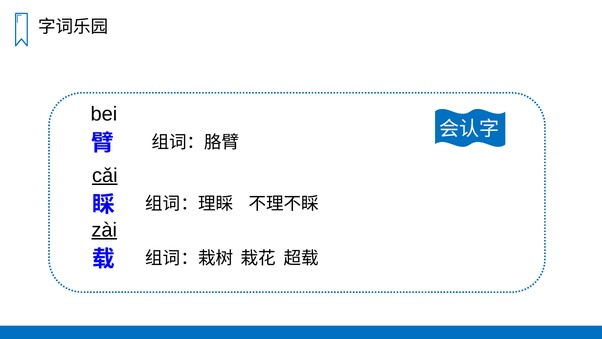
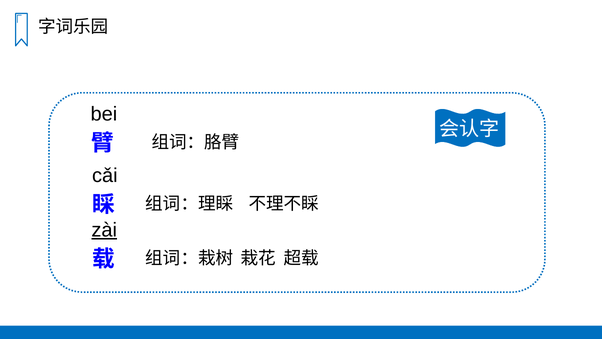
cǎi underline: present -> none
